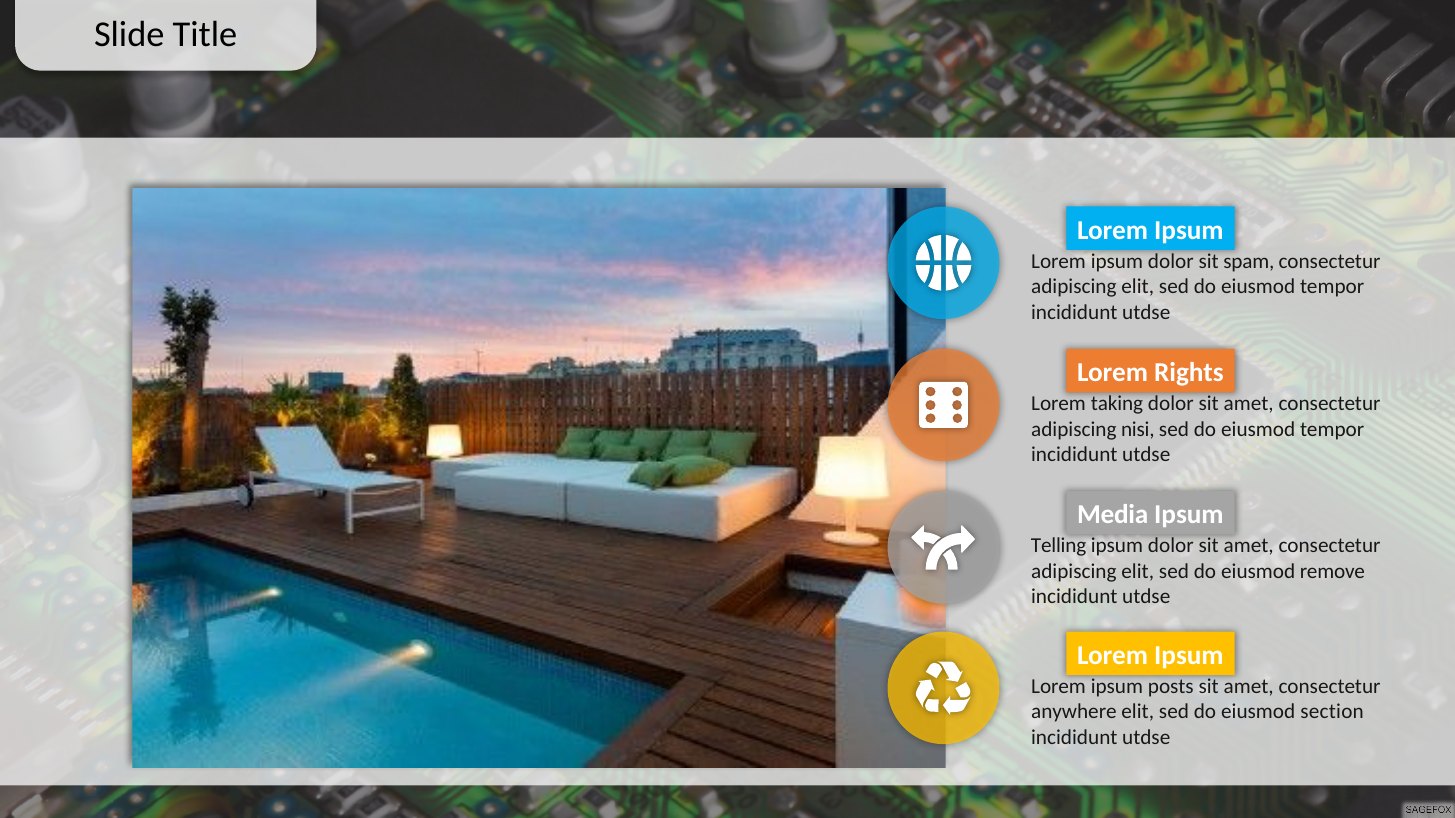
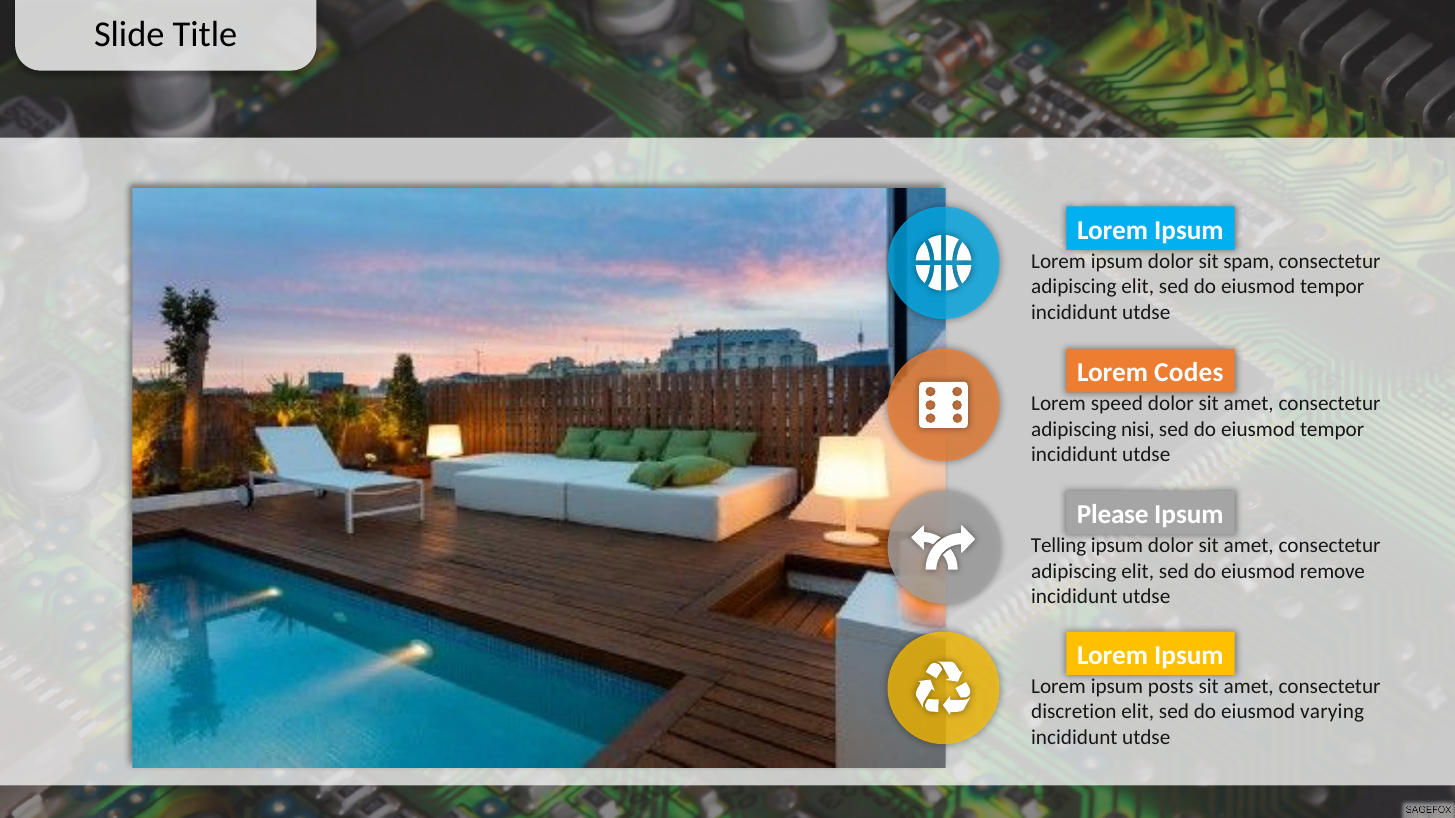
Rights: Rights -> Codes
taking: taking -> speed
Media: Media -> Please
anywhere: anywhere -> discretion
section: section -> varying
